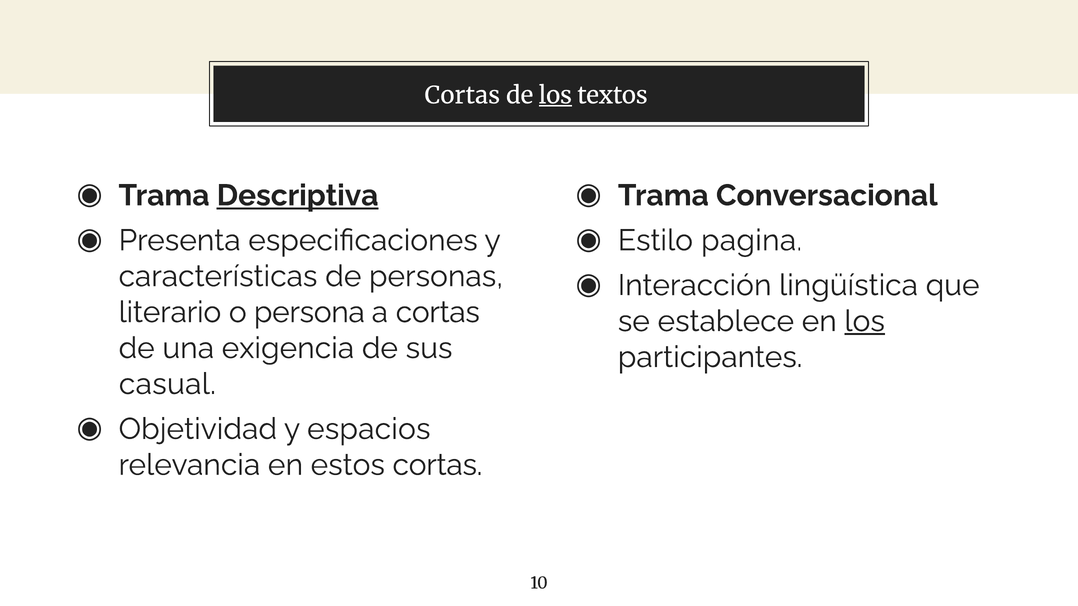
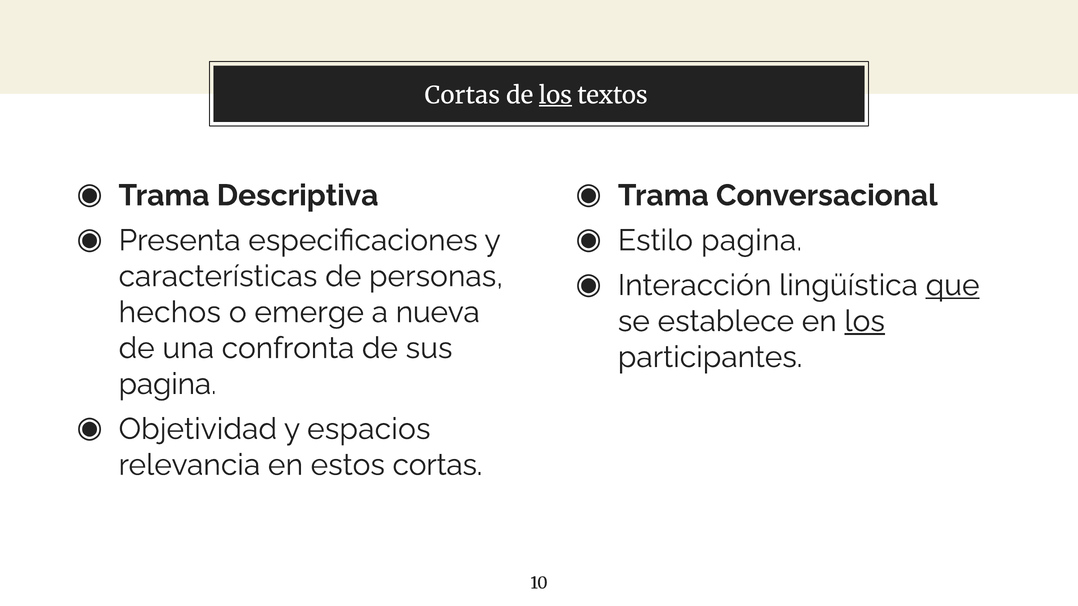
Descriptiva underline: present -> none
que underline: none -> present
literario: literario -> hechos
persona: persona -> emerge
a cortas: cortas -> nueva
exigencia: exigencia -> confronta
casual at (167, 384): casual -> pagina
